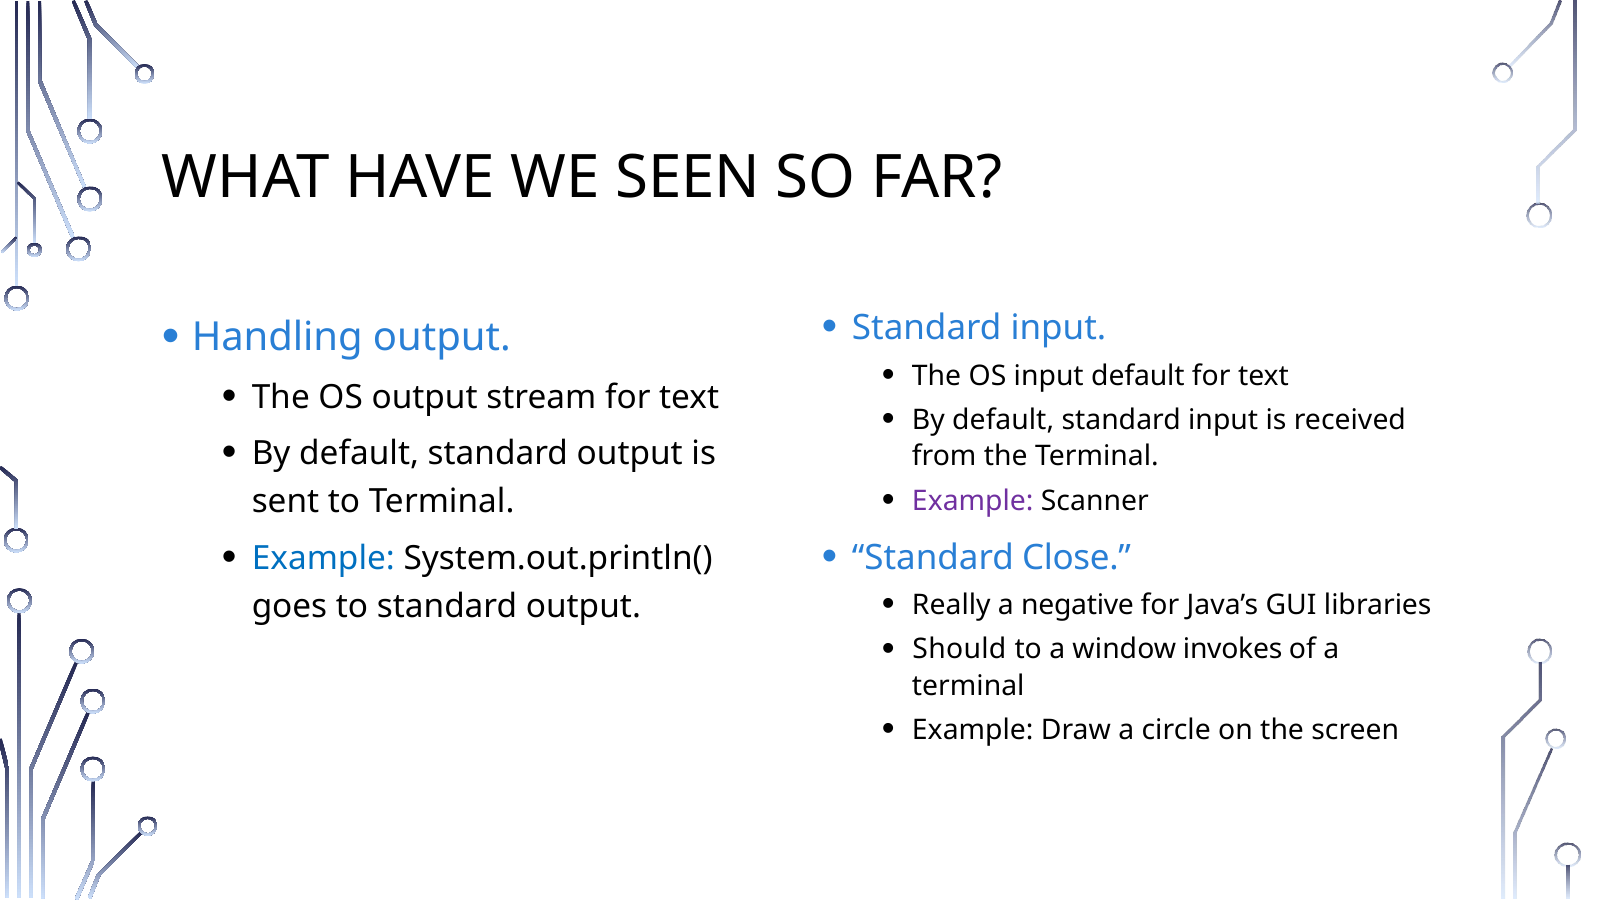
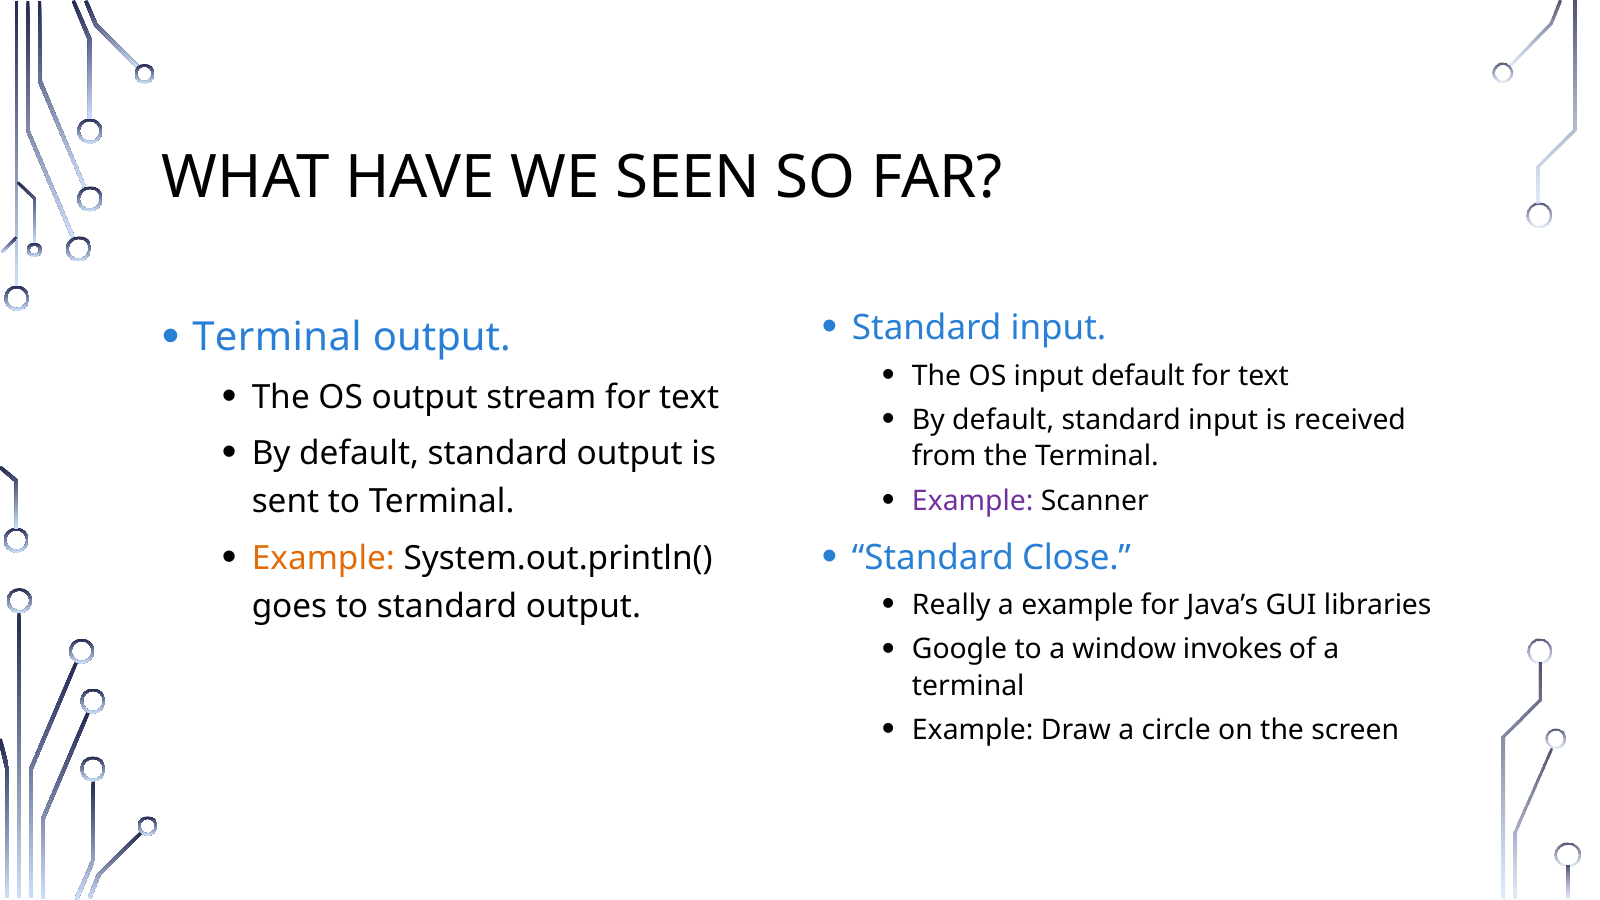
Handling at (277, 338): Handling -> Terminal
Example at (323, 558) colour: blue -> orange
a negative: negative -> example
Should: Should -> Google
